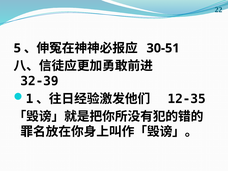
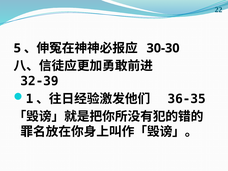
30-51: 30-51 -> 30-30
12-35: 12-35 -> 36-35
